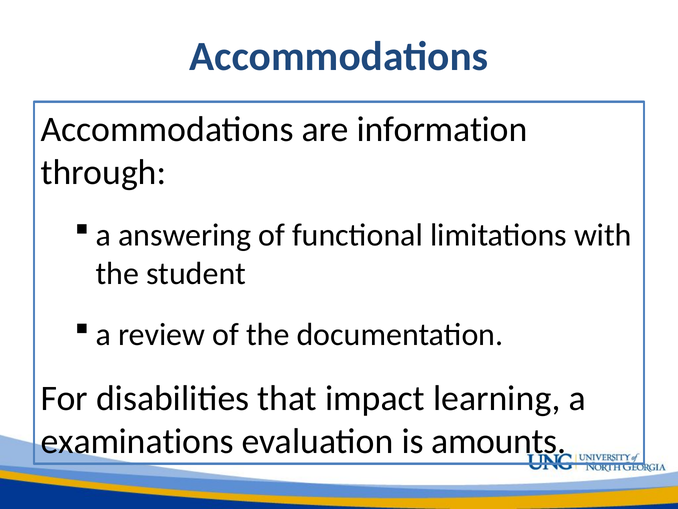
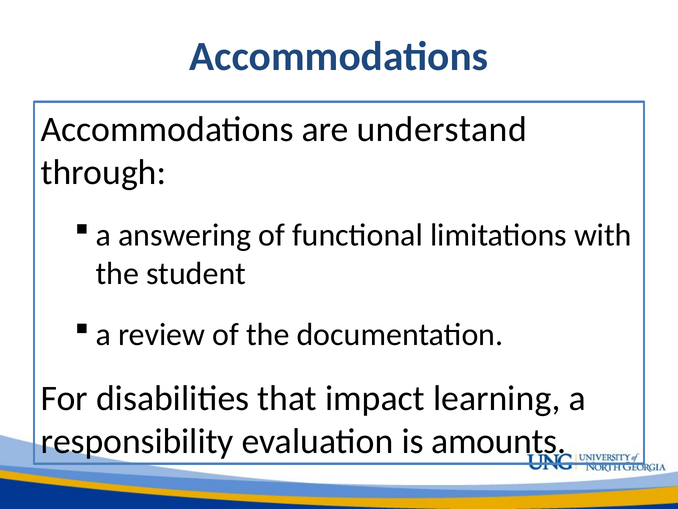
information: information -> understand
examinations: examinations -> responsibility
